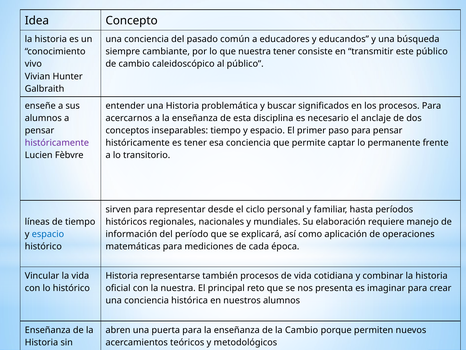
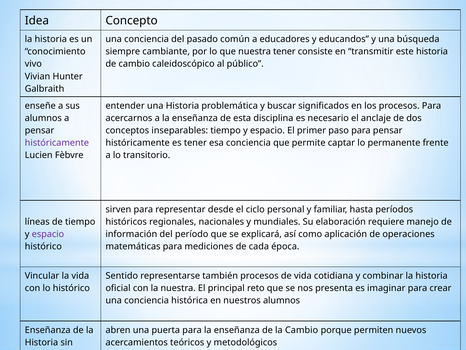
este público: público -> historia
espacio at (48, 234) colour: blue -> purple
Historia at (122, 275): Historia -> Sentido
